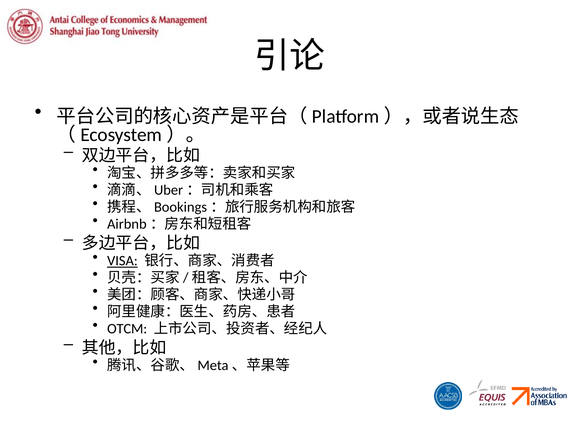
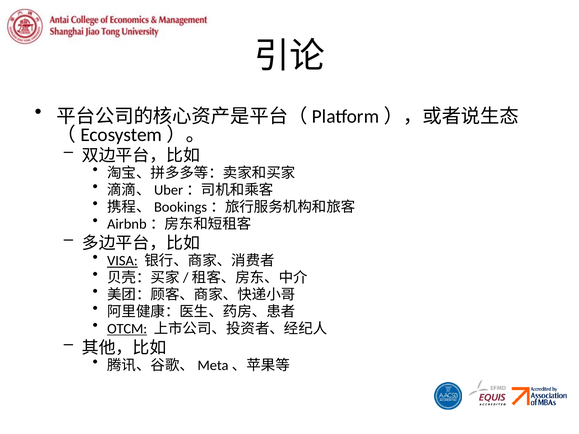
OTCM underline: none -> present
